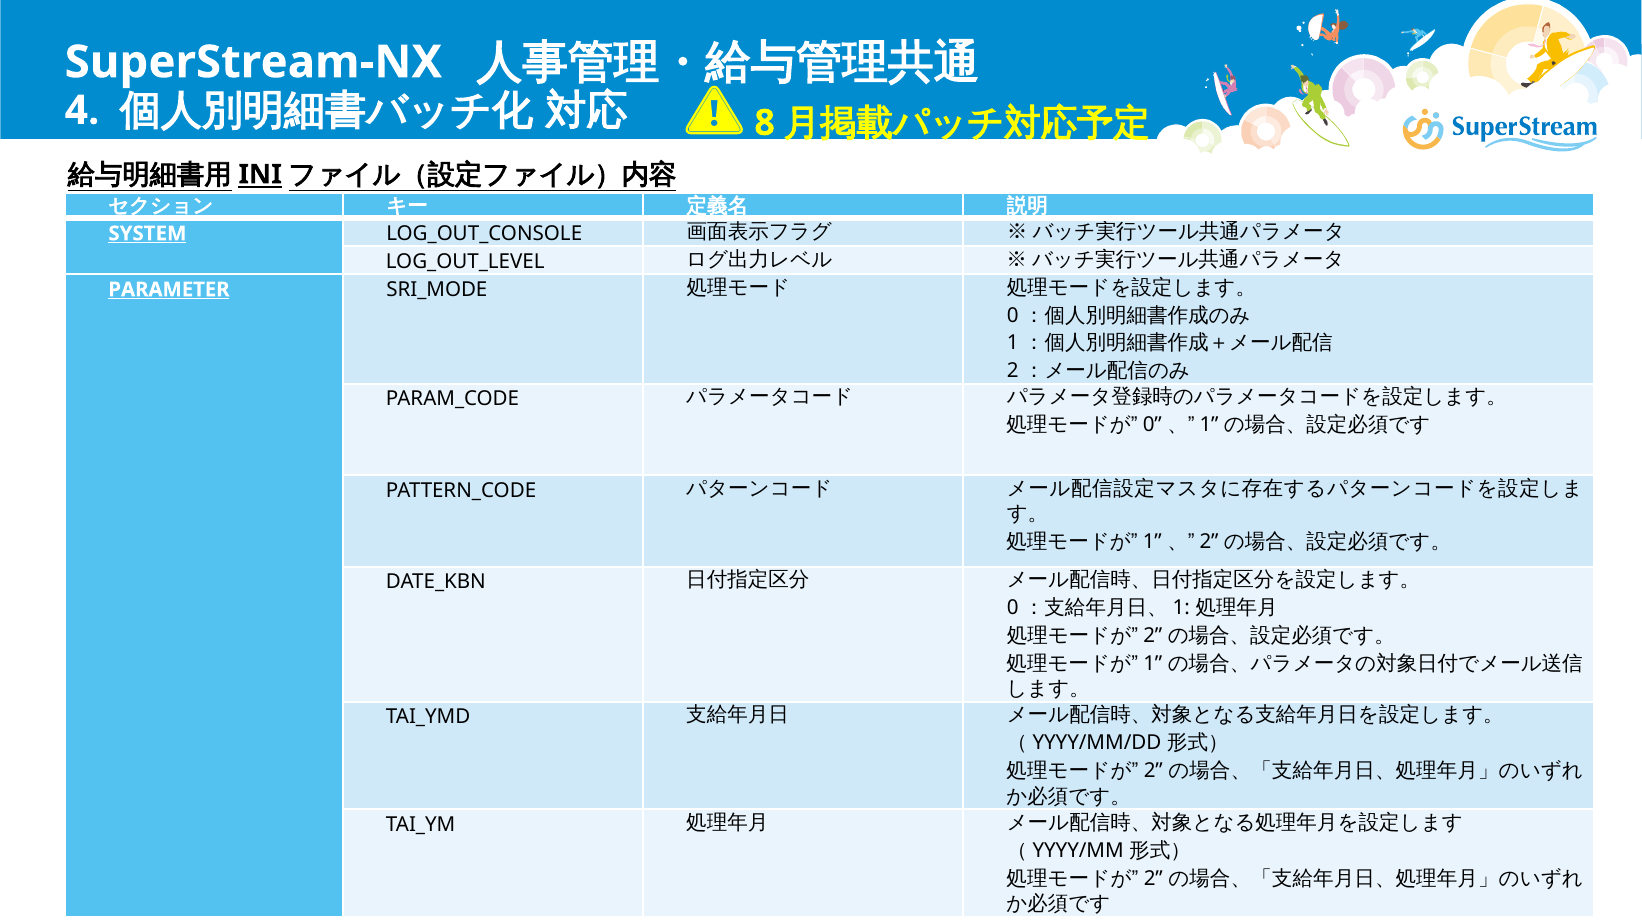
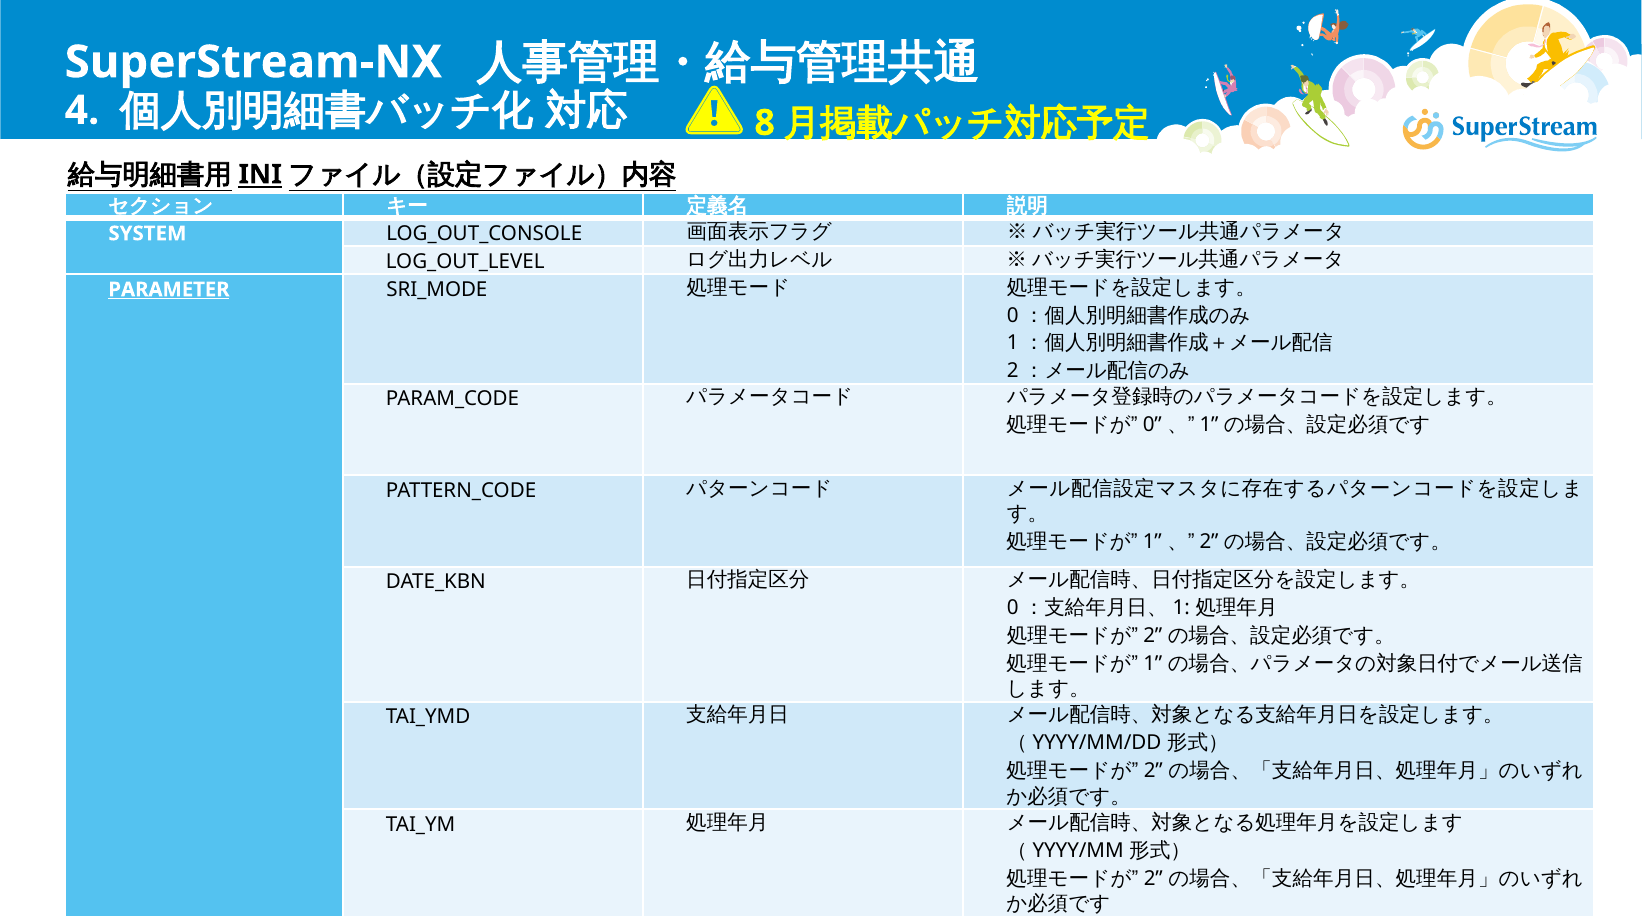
SYSTEM underline: present -> none
